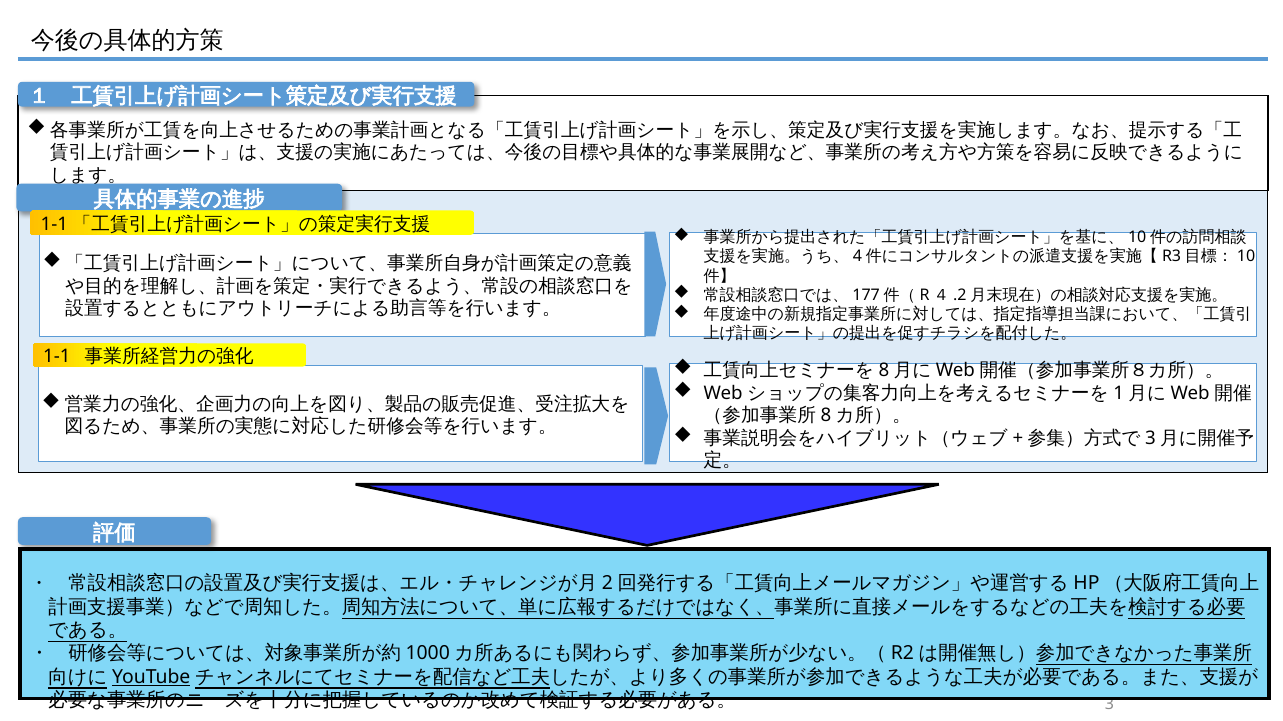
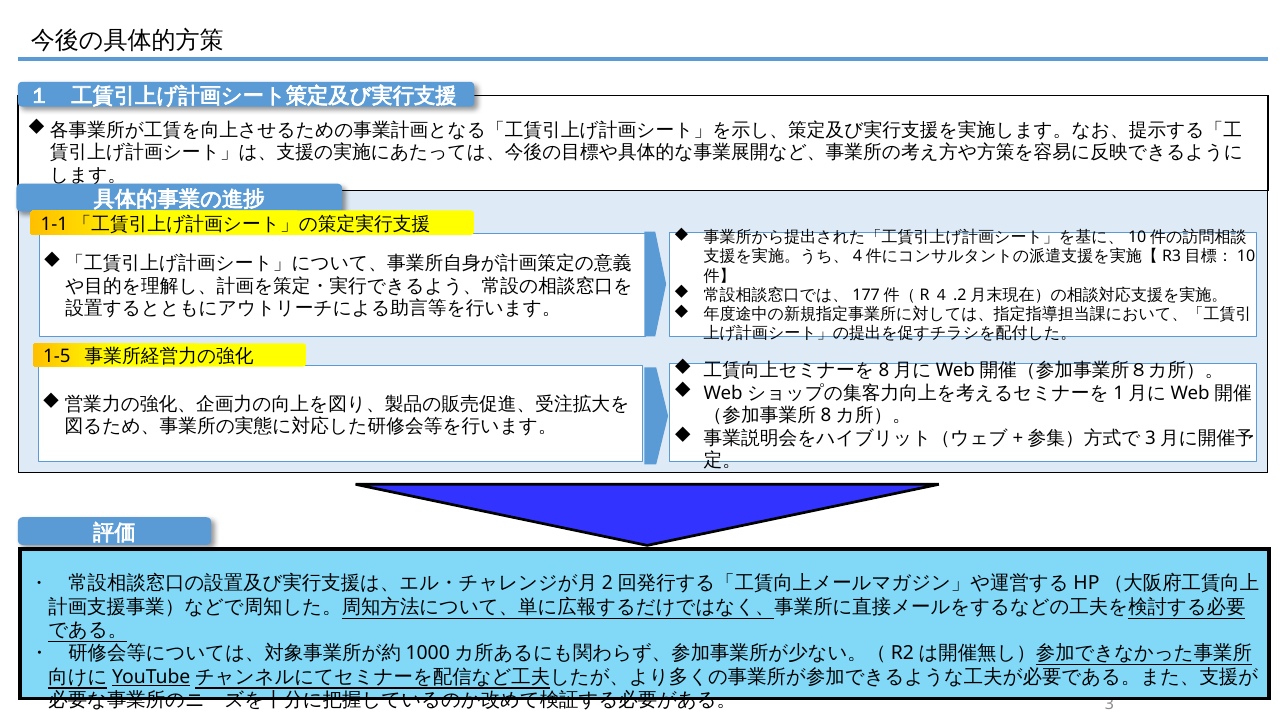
1-1: 1-1 -> 1-5
